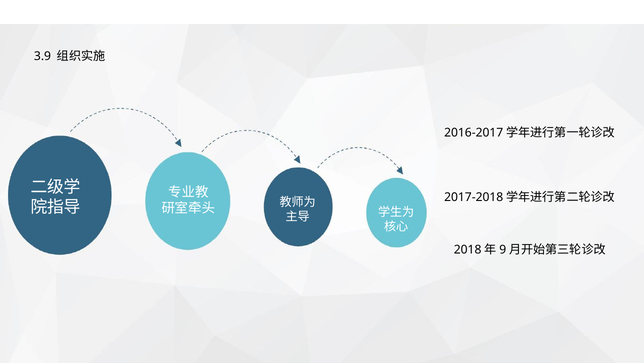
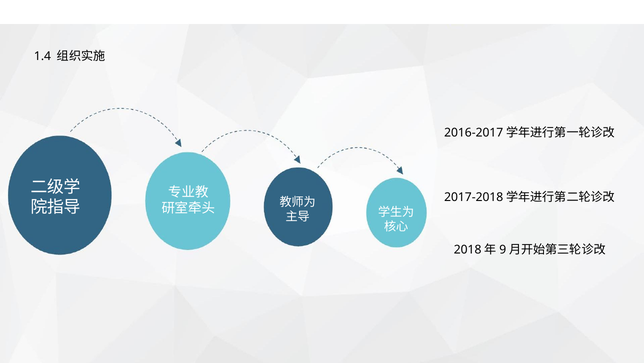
3.9: 3.9 -> 1.4
